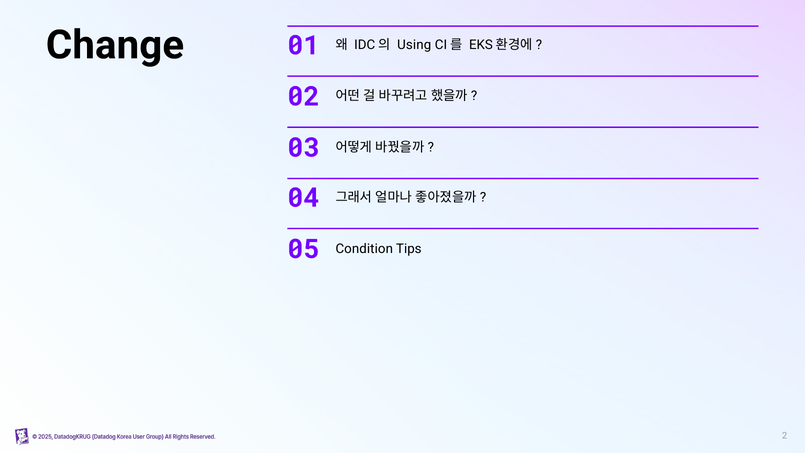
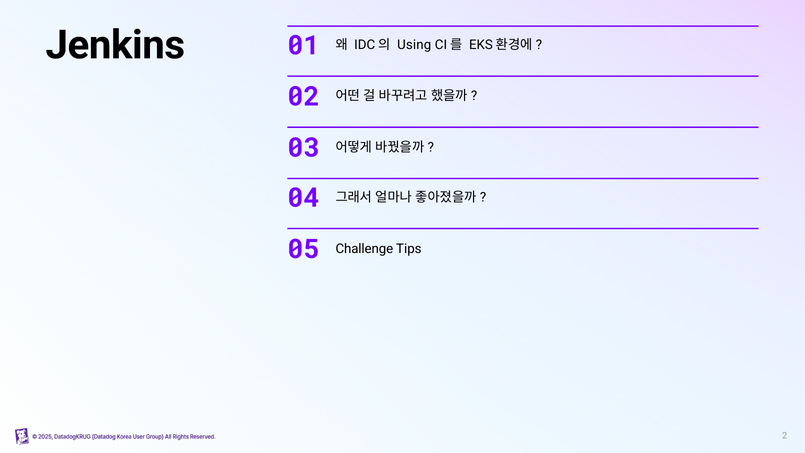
Change: Change -> Jenkins
Condition: Condition -> Challenge
